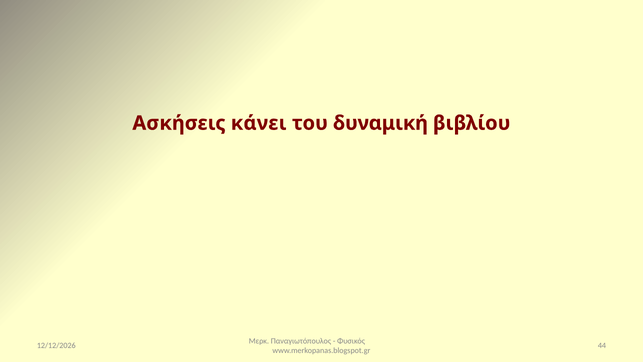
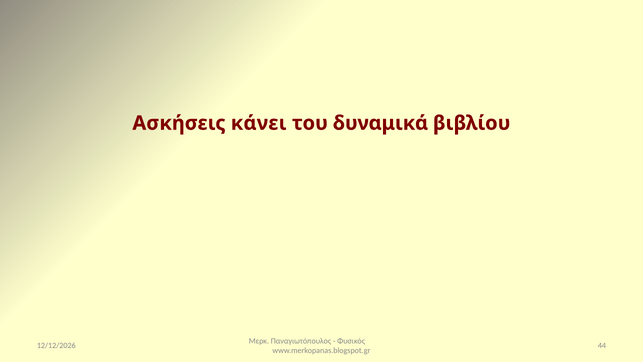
δυναμική: δυναμική -> δυναμικά
